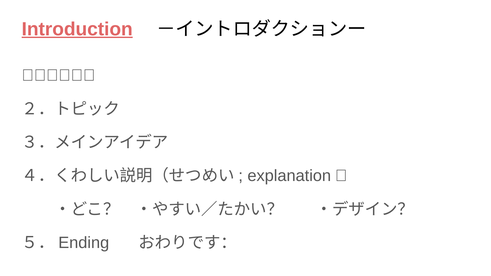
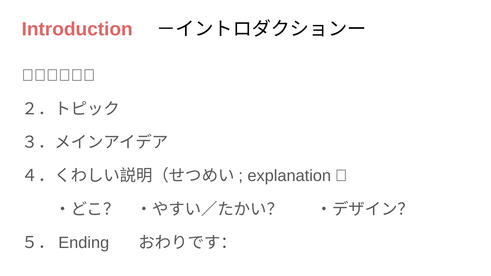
Introduction underline: present -> none
